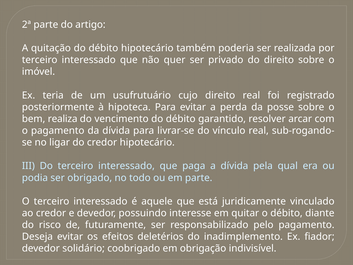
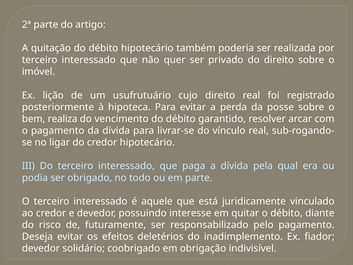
teria: teria -> lição
